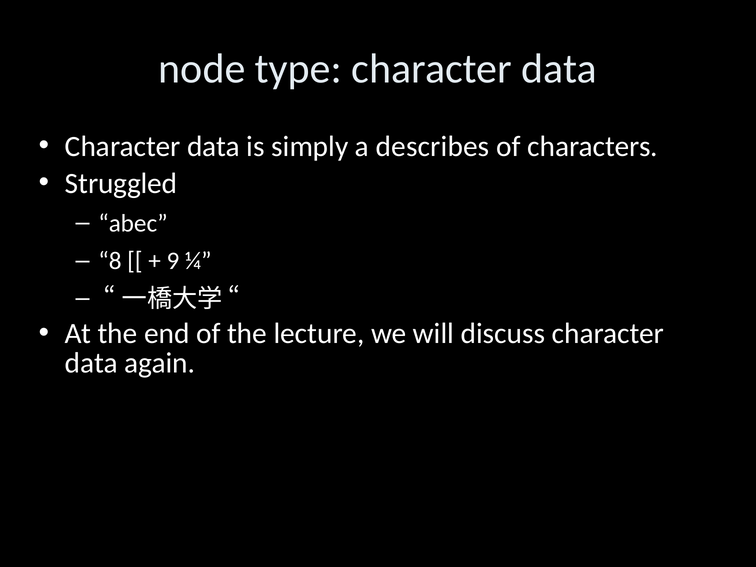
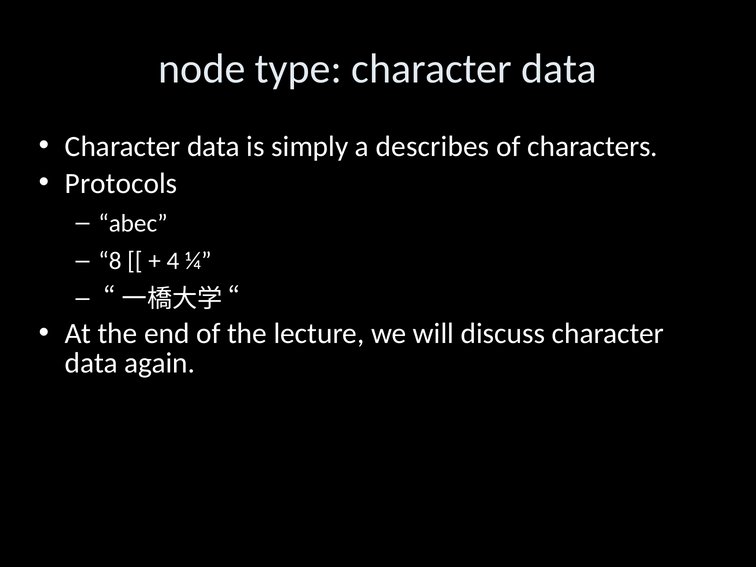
Struggled: Struggled -> Protocols
9: 9 -> 4
